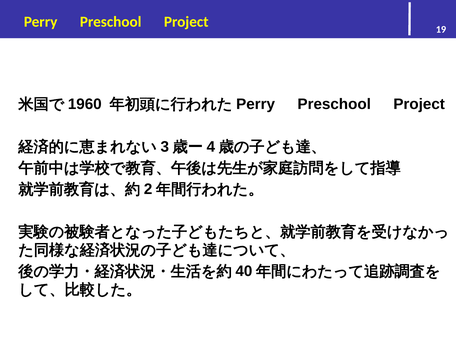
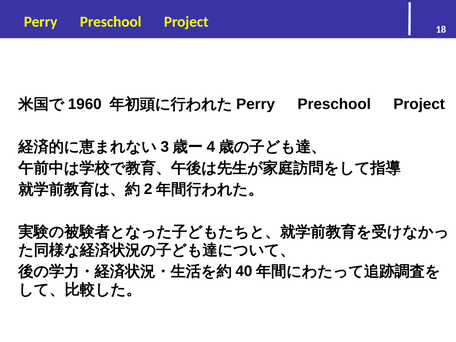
19: 19 -> 18
